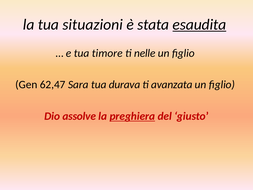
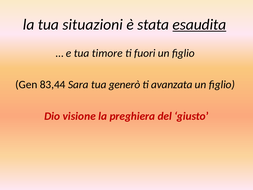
nelle: nelle -> fuori
62,47: 62,47 -> 83,44
durava: durava -> generò
assolve: assolve -> visione
preghiera underline: present -> none
